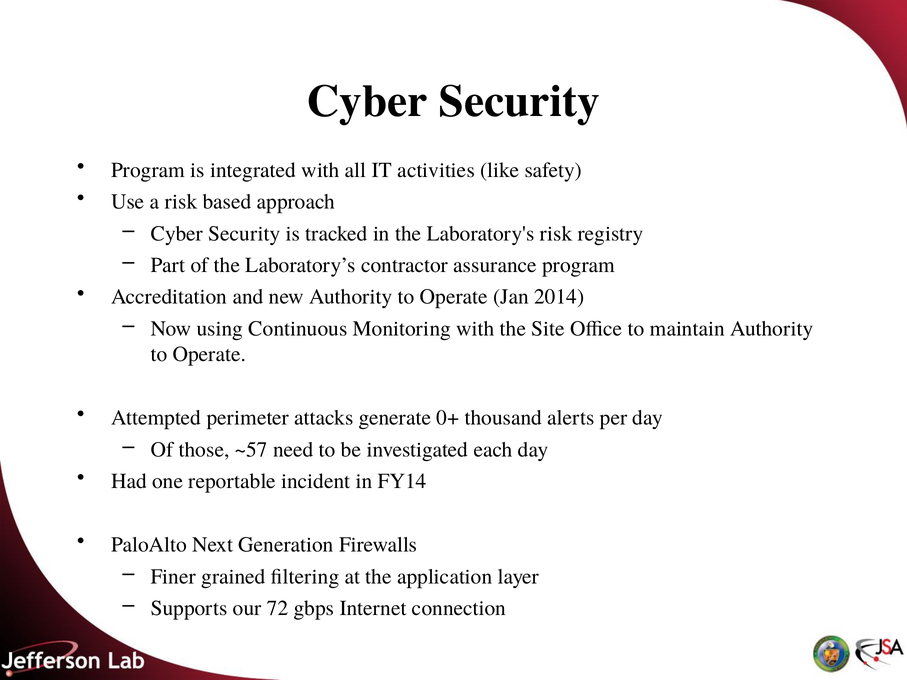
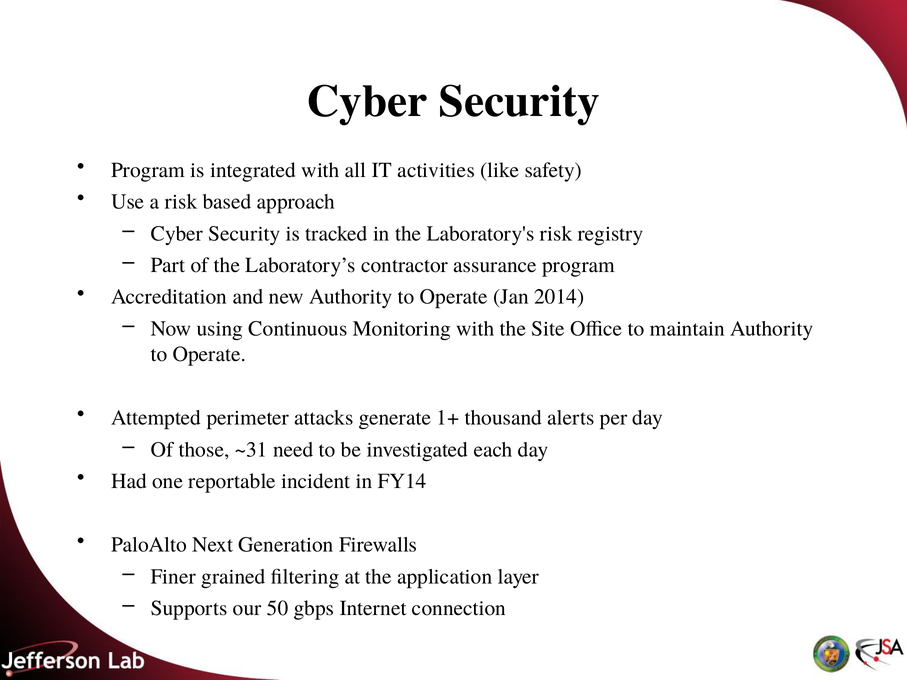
0+: 0+ -> 1+
~57: ~57 -> ~31
72: 72 -> 50
